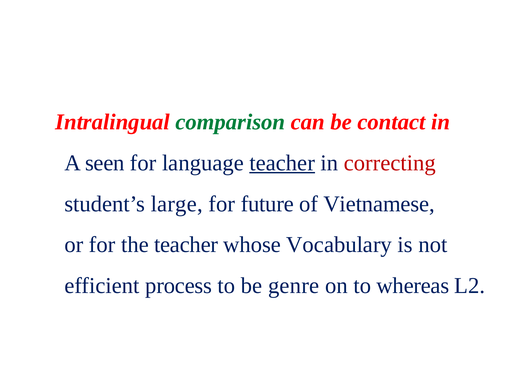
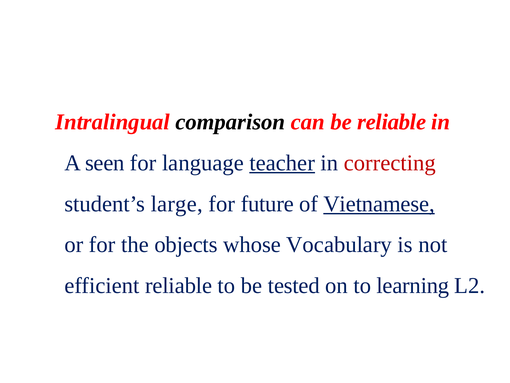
comparison colour: green -> black
be contact: contact -> reliable
Vietnamese underline: none -> present
the teacher: teacher -> objects
efficient process: process -> reliable
genre: genre -> tested
whereas: whereas -> learning
